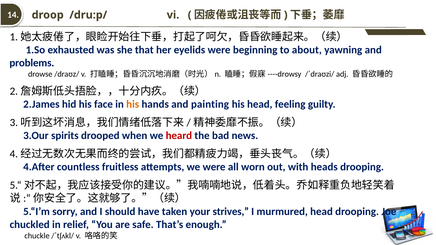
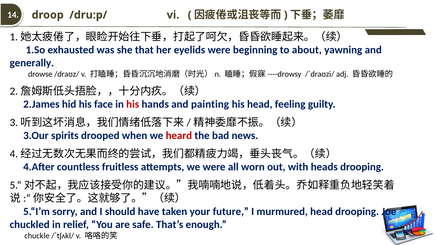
problems: problems -> generally
his at (133, 104) colour: orange -> red
strives: strives -> future
